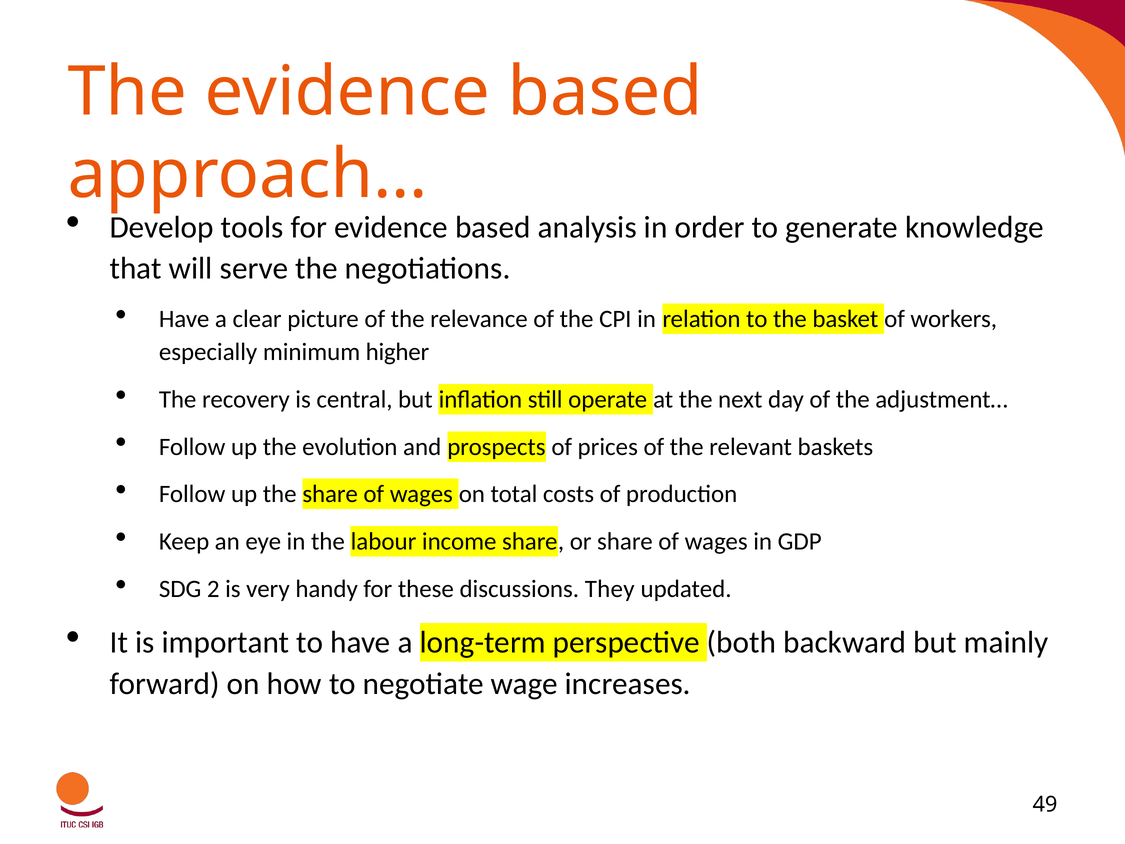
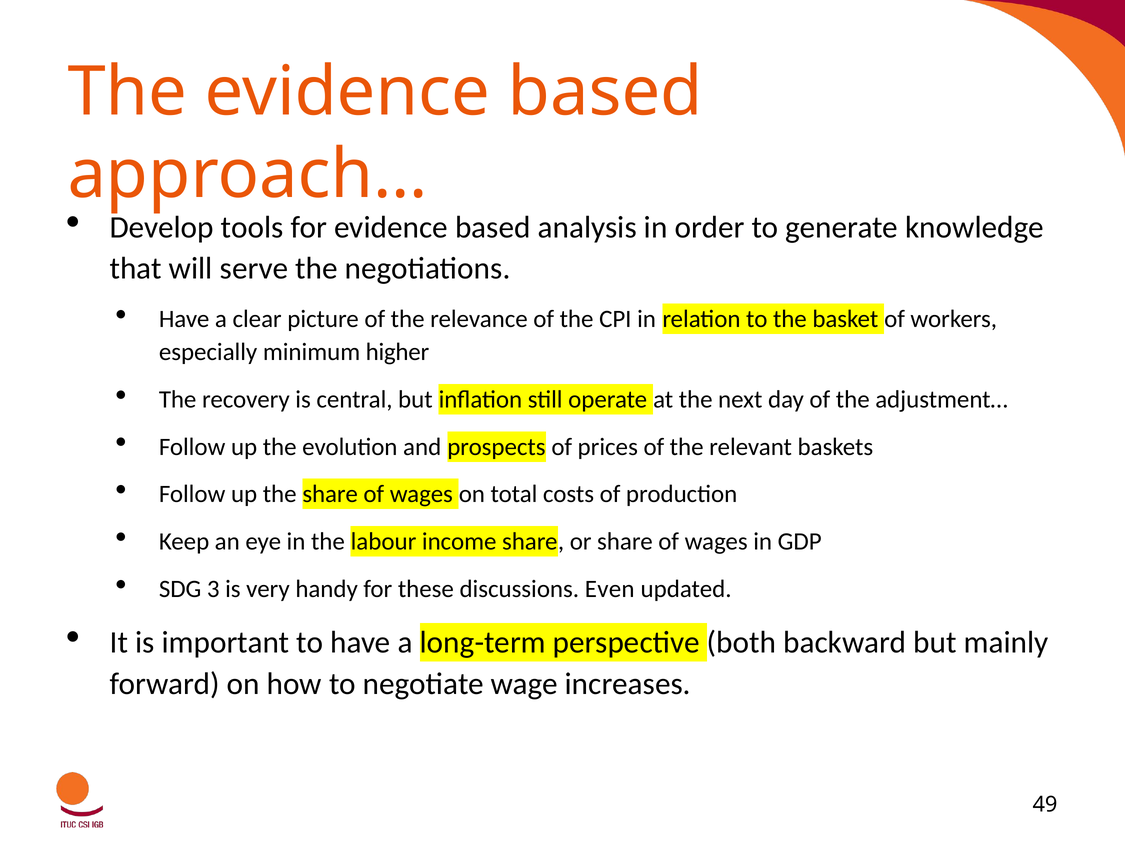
2: 2 -> 3
They: They -> Even
